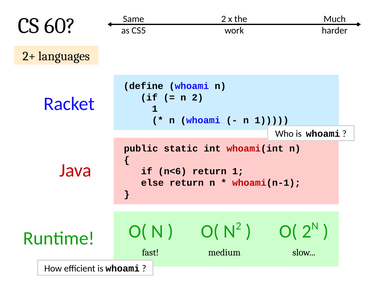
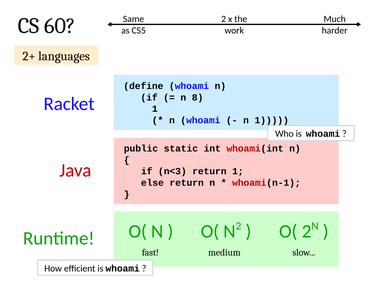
2 at (198, 97): 2 -> 8
n<6: n<6 -> n<3
